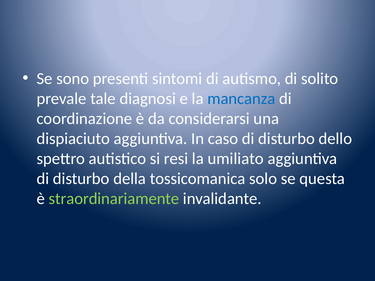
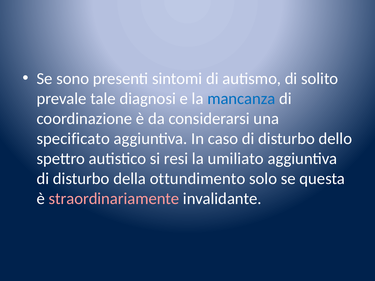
dispiaciuto: dispiaciuto -> specificato
tossicomanica: tossicomanica -> ottundimento
straordinariamente colour: light green -> pink
